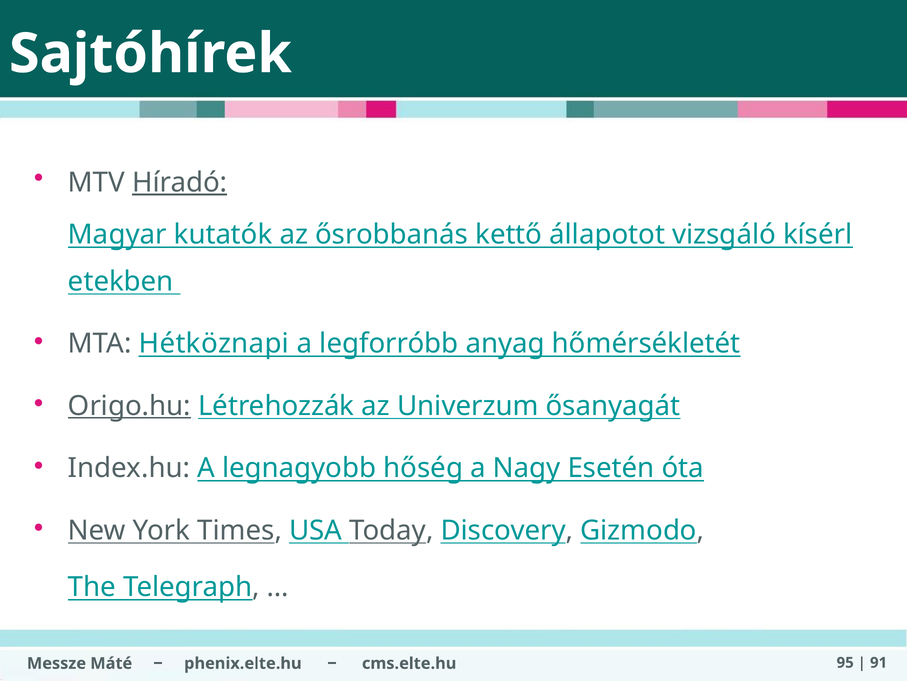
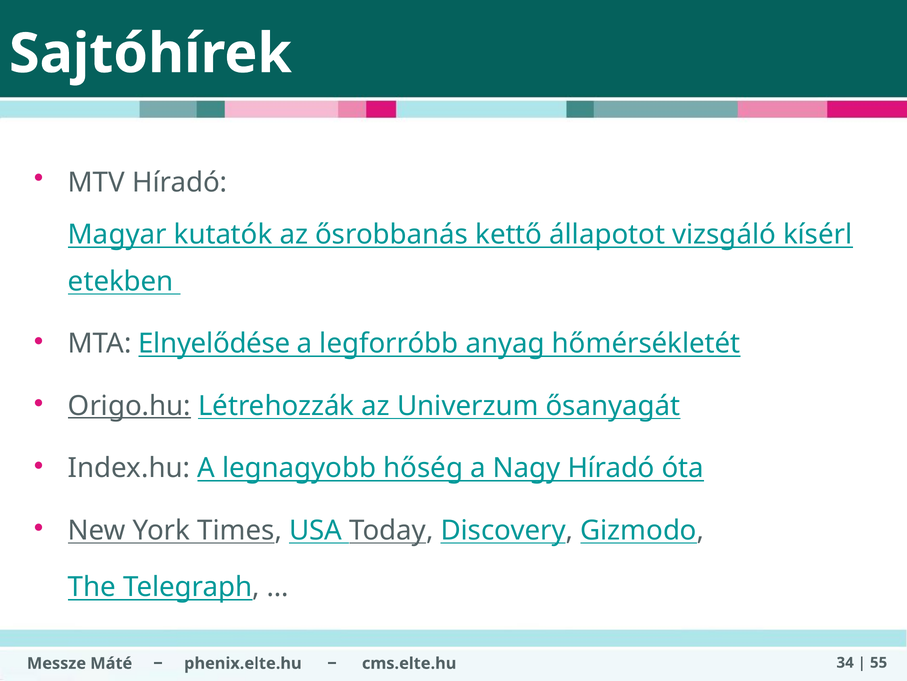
Híradó at (180, 182) underline: present -> none
Hétköznapi: Hétköznapi -> Elnyelődése
Nagy Esetén: Esetén -> Híradó
95: 95 -> 34
91: 91 -> 55
